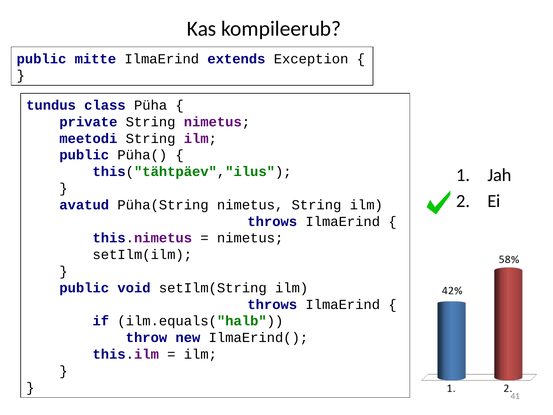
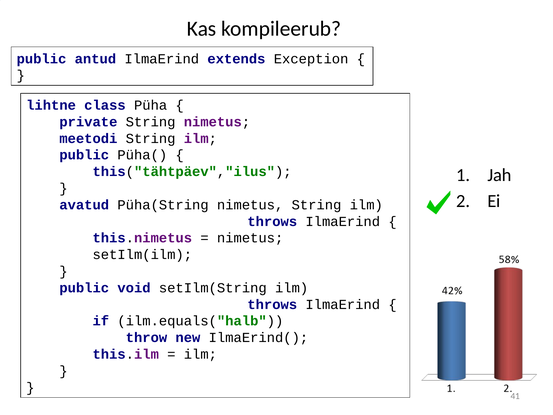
mitte: mitte -> antud
tundus: tundus -> lihtne
